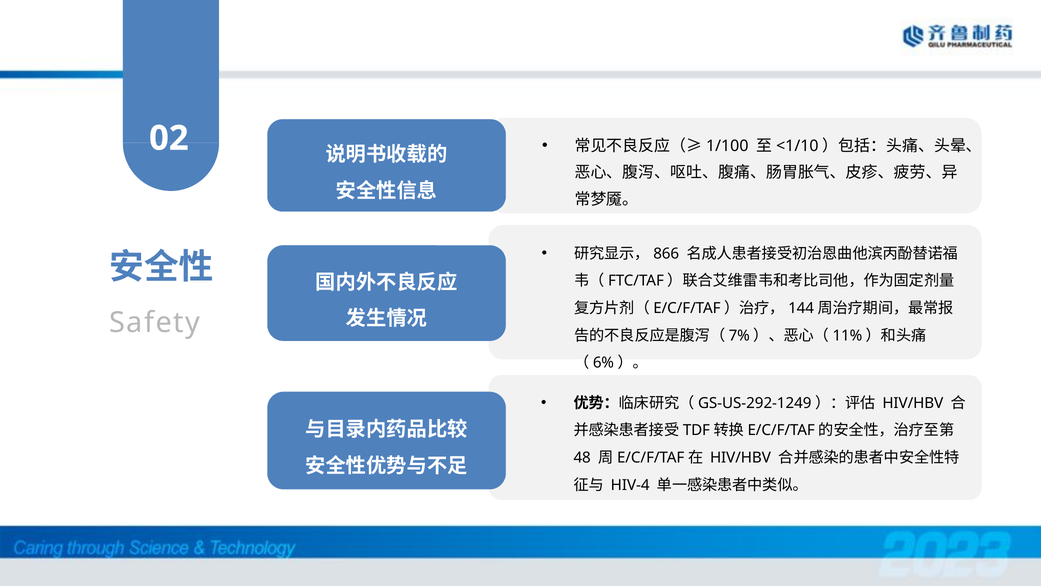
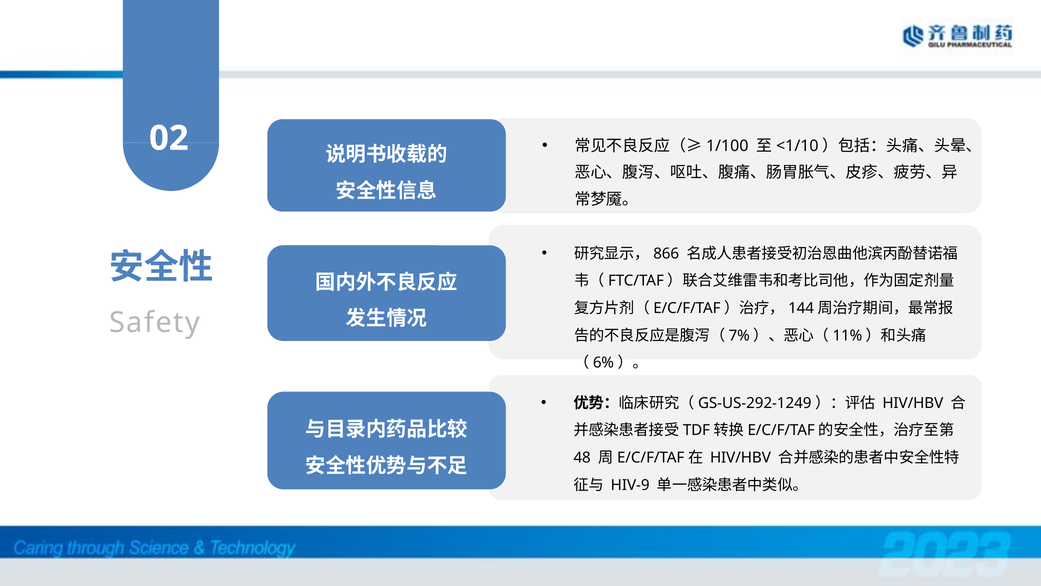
HIV-4: HIV-4 -> HIV-9
